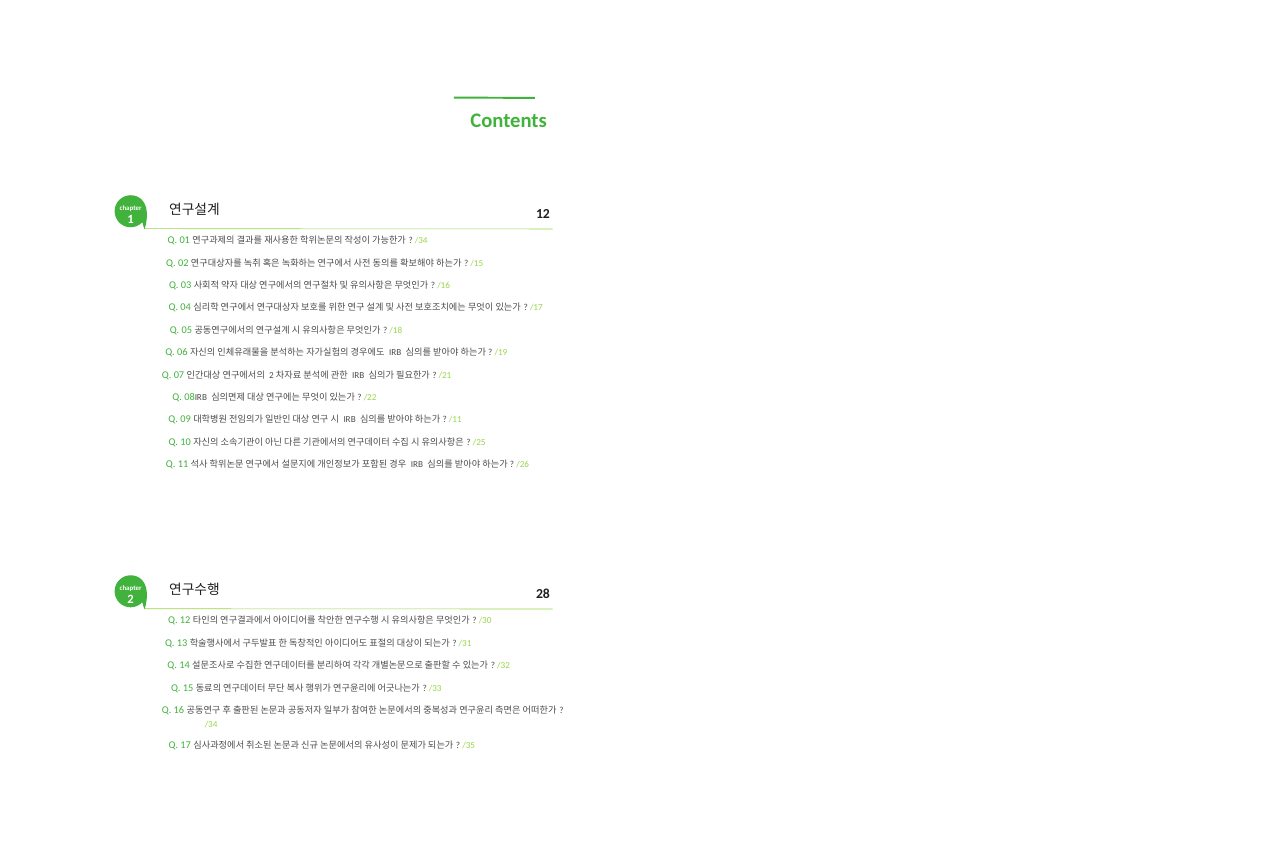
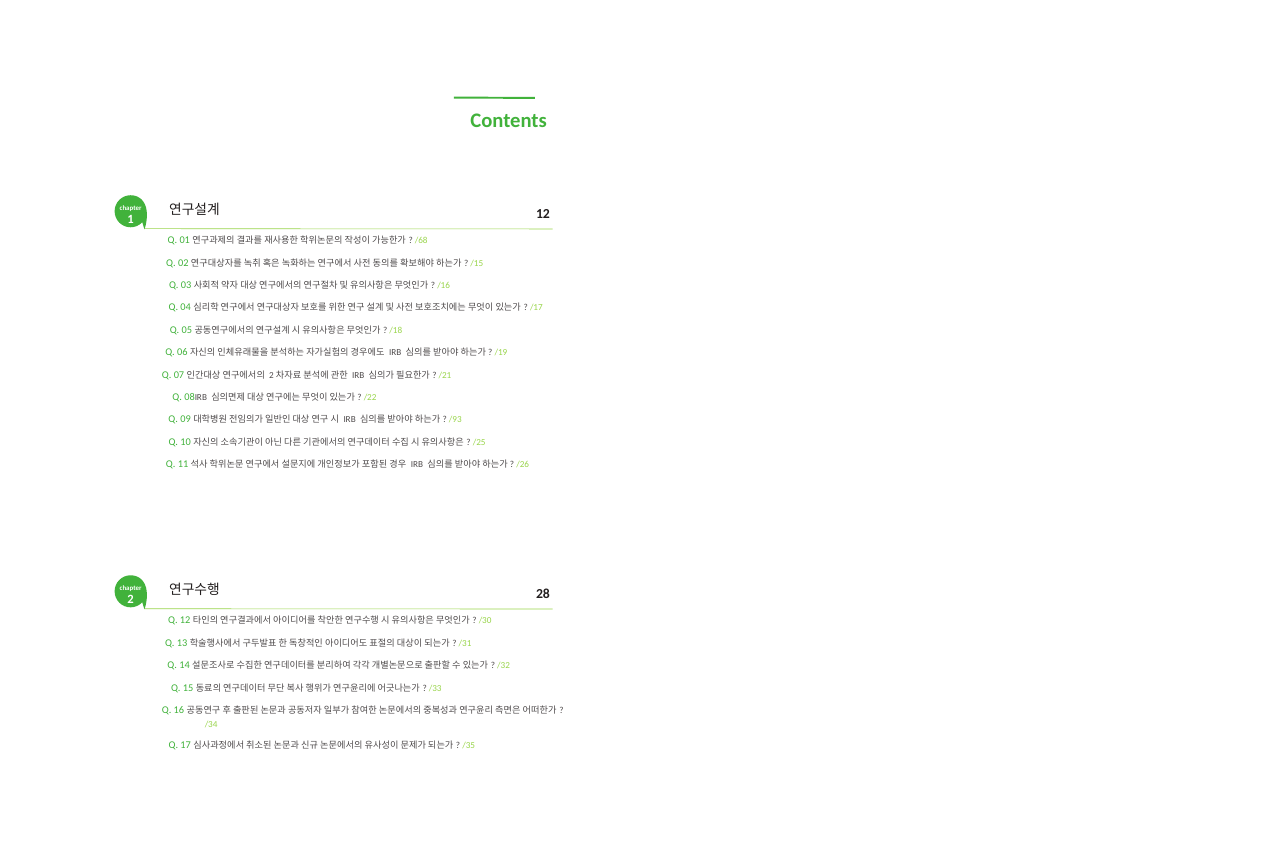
/34 at (421, 241): /34 -> /68
/11: /11 -> /93
